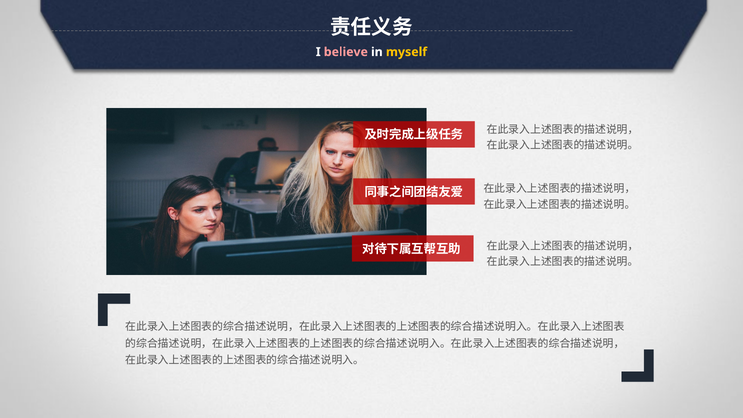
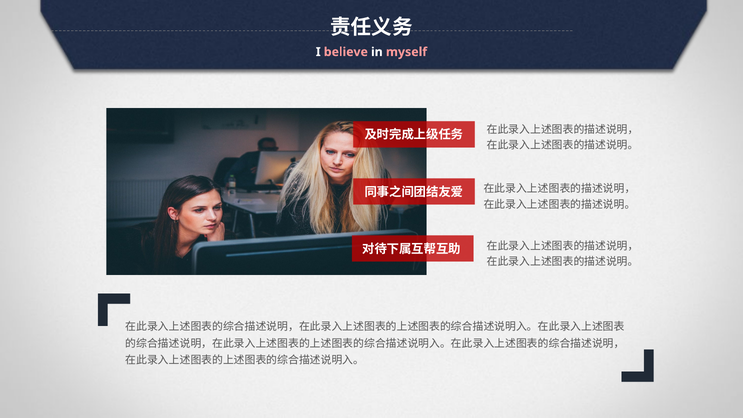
myself colour: yellow -> pink
